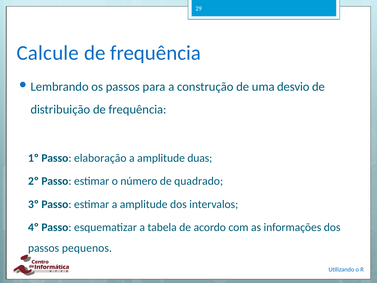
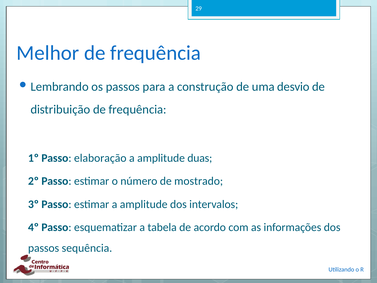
Calcule: Calcule -> Melhor
quadrado: quadrado -> mostrado
pequenos: pequenos -> sequência
